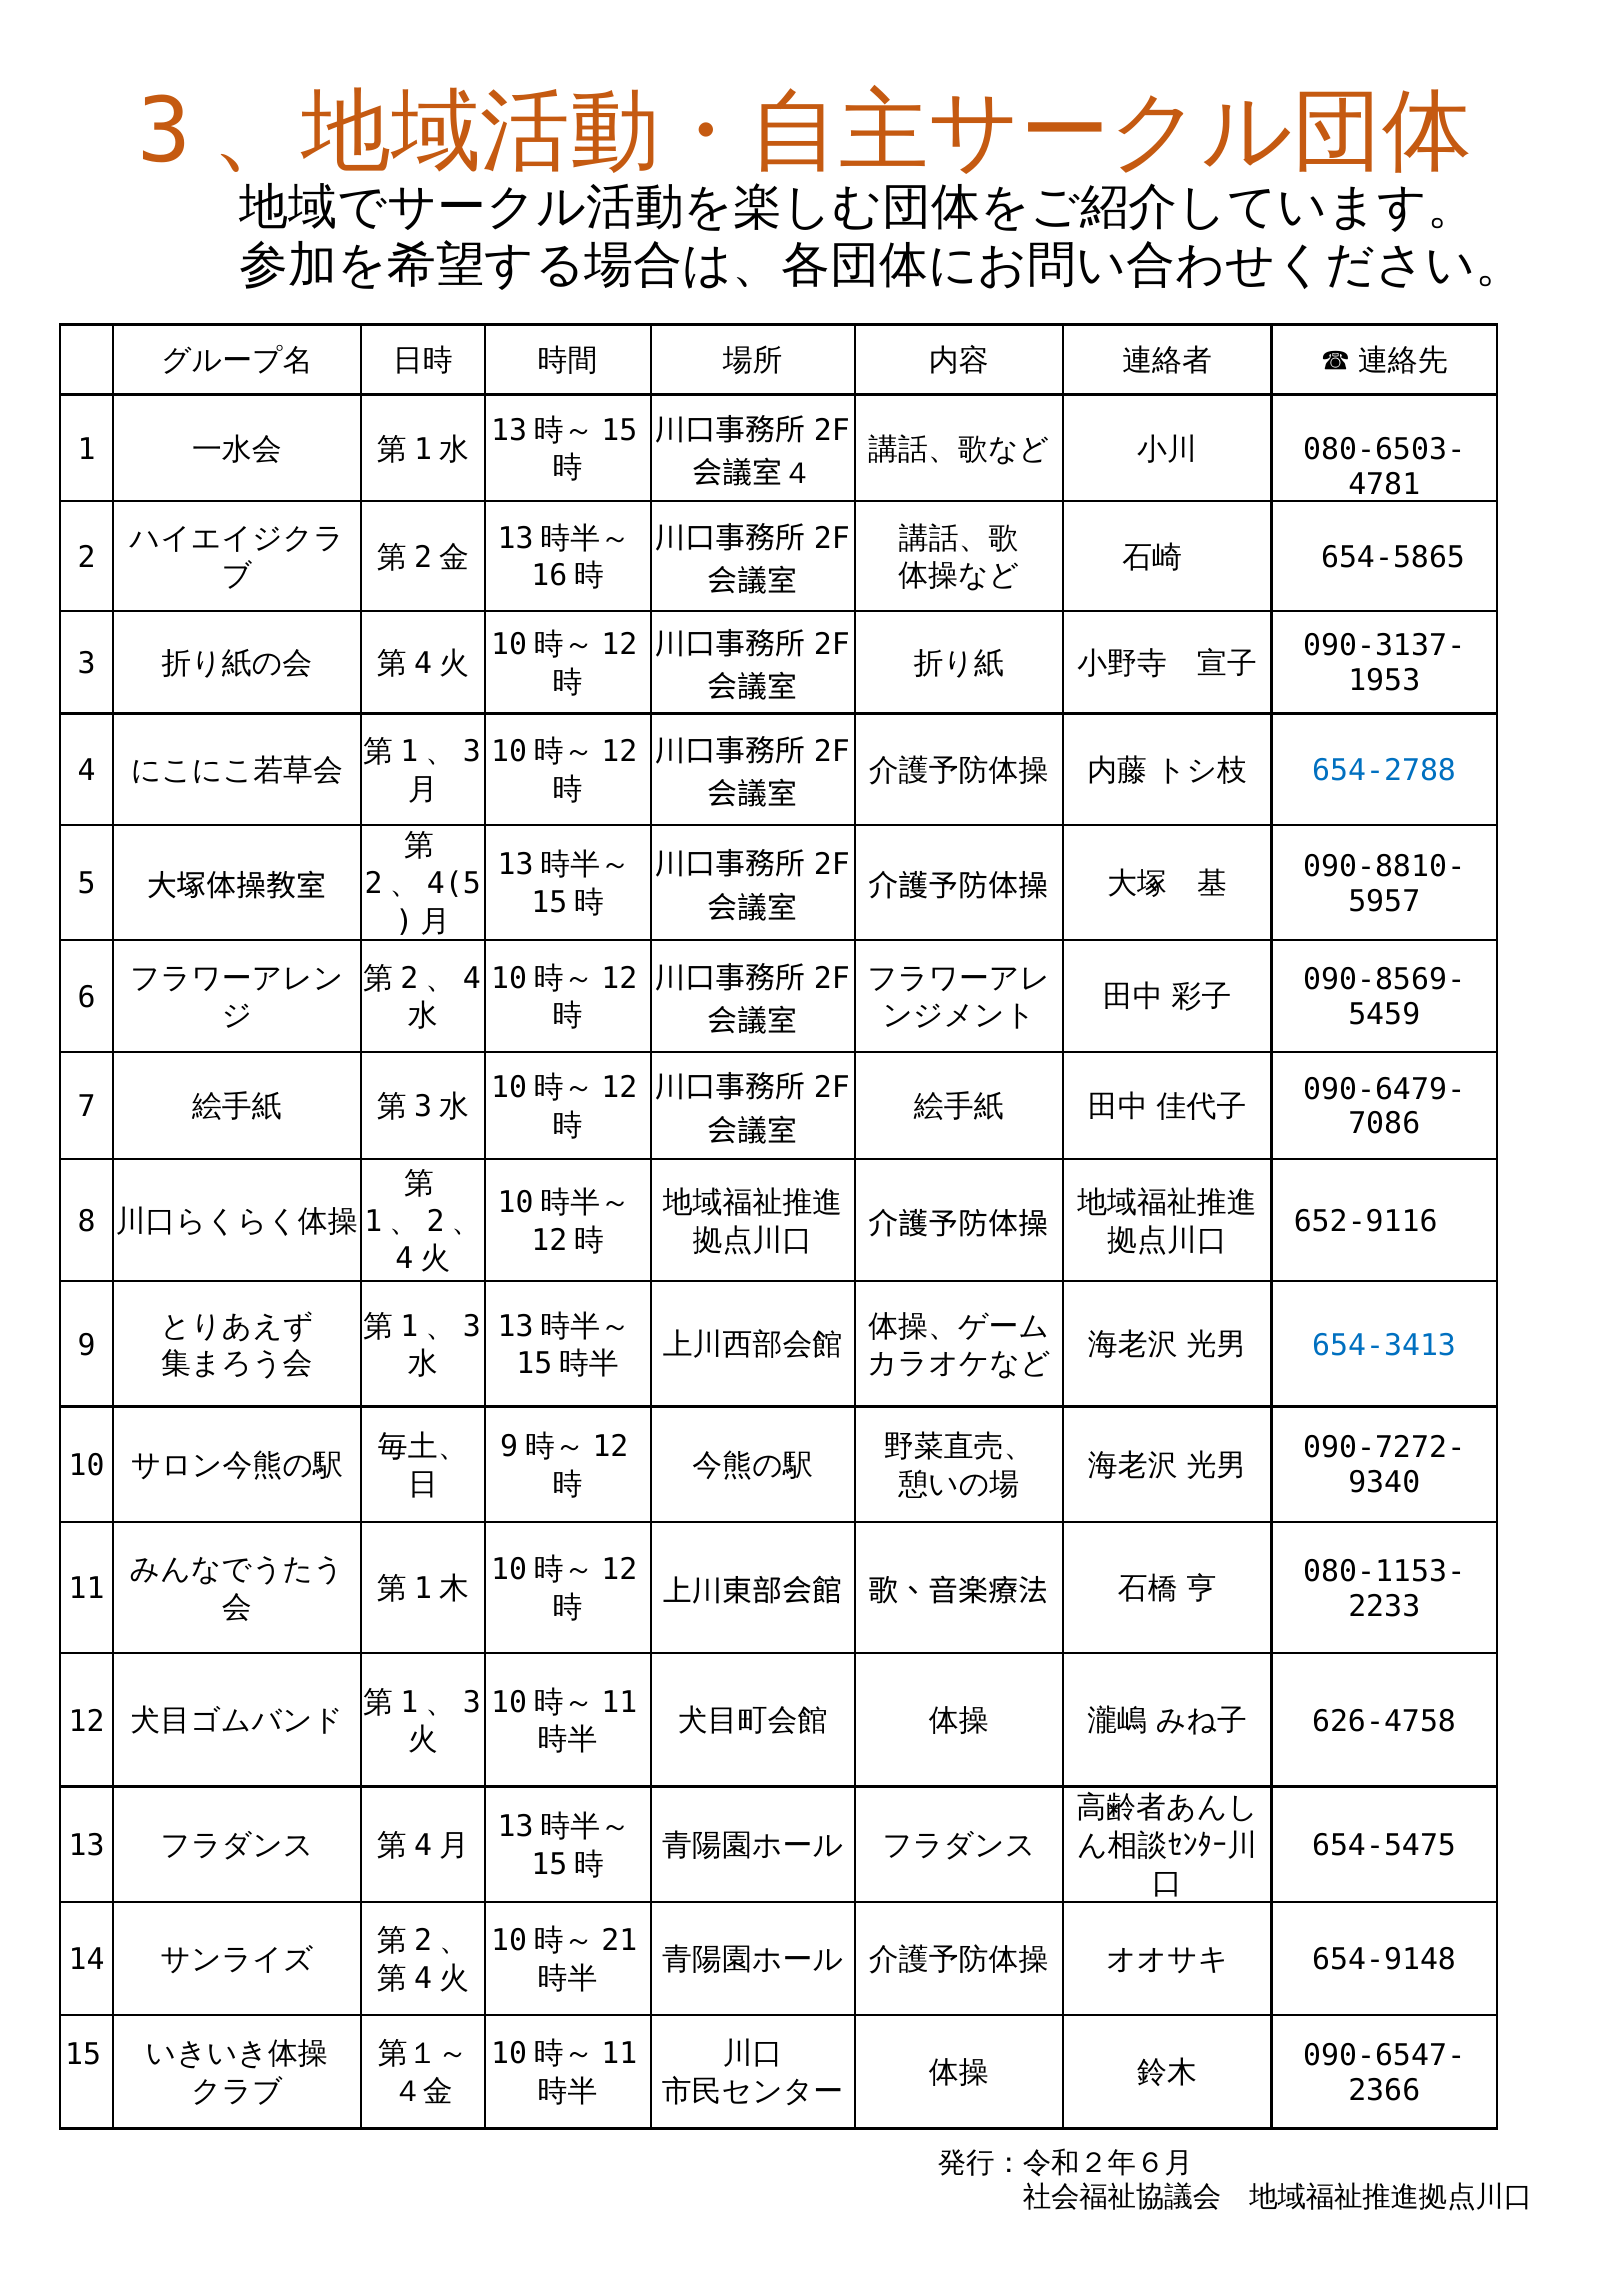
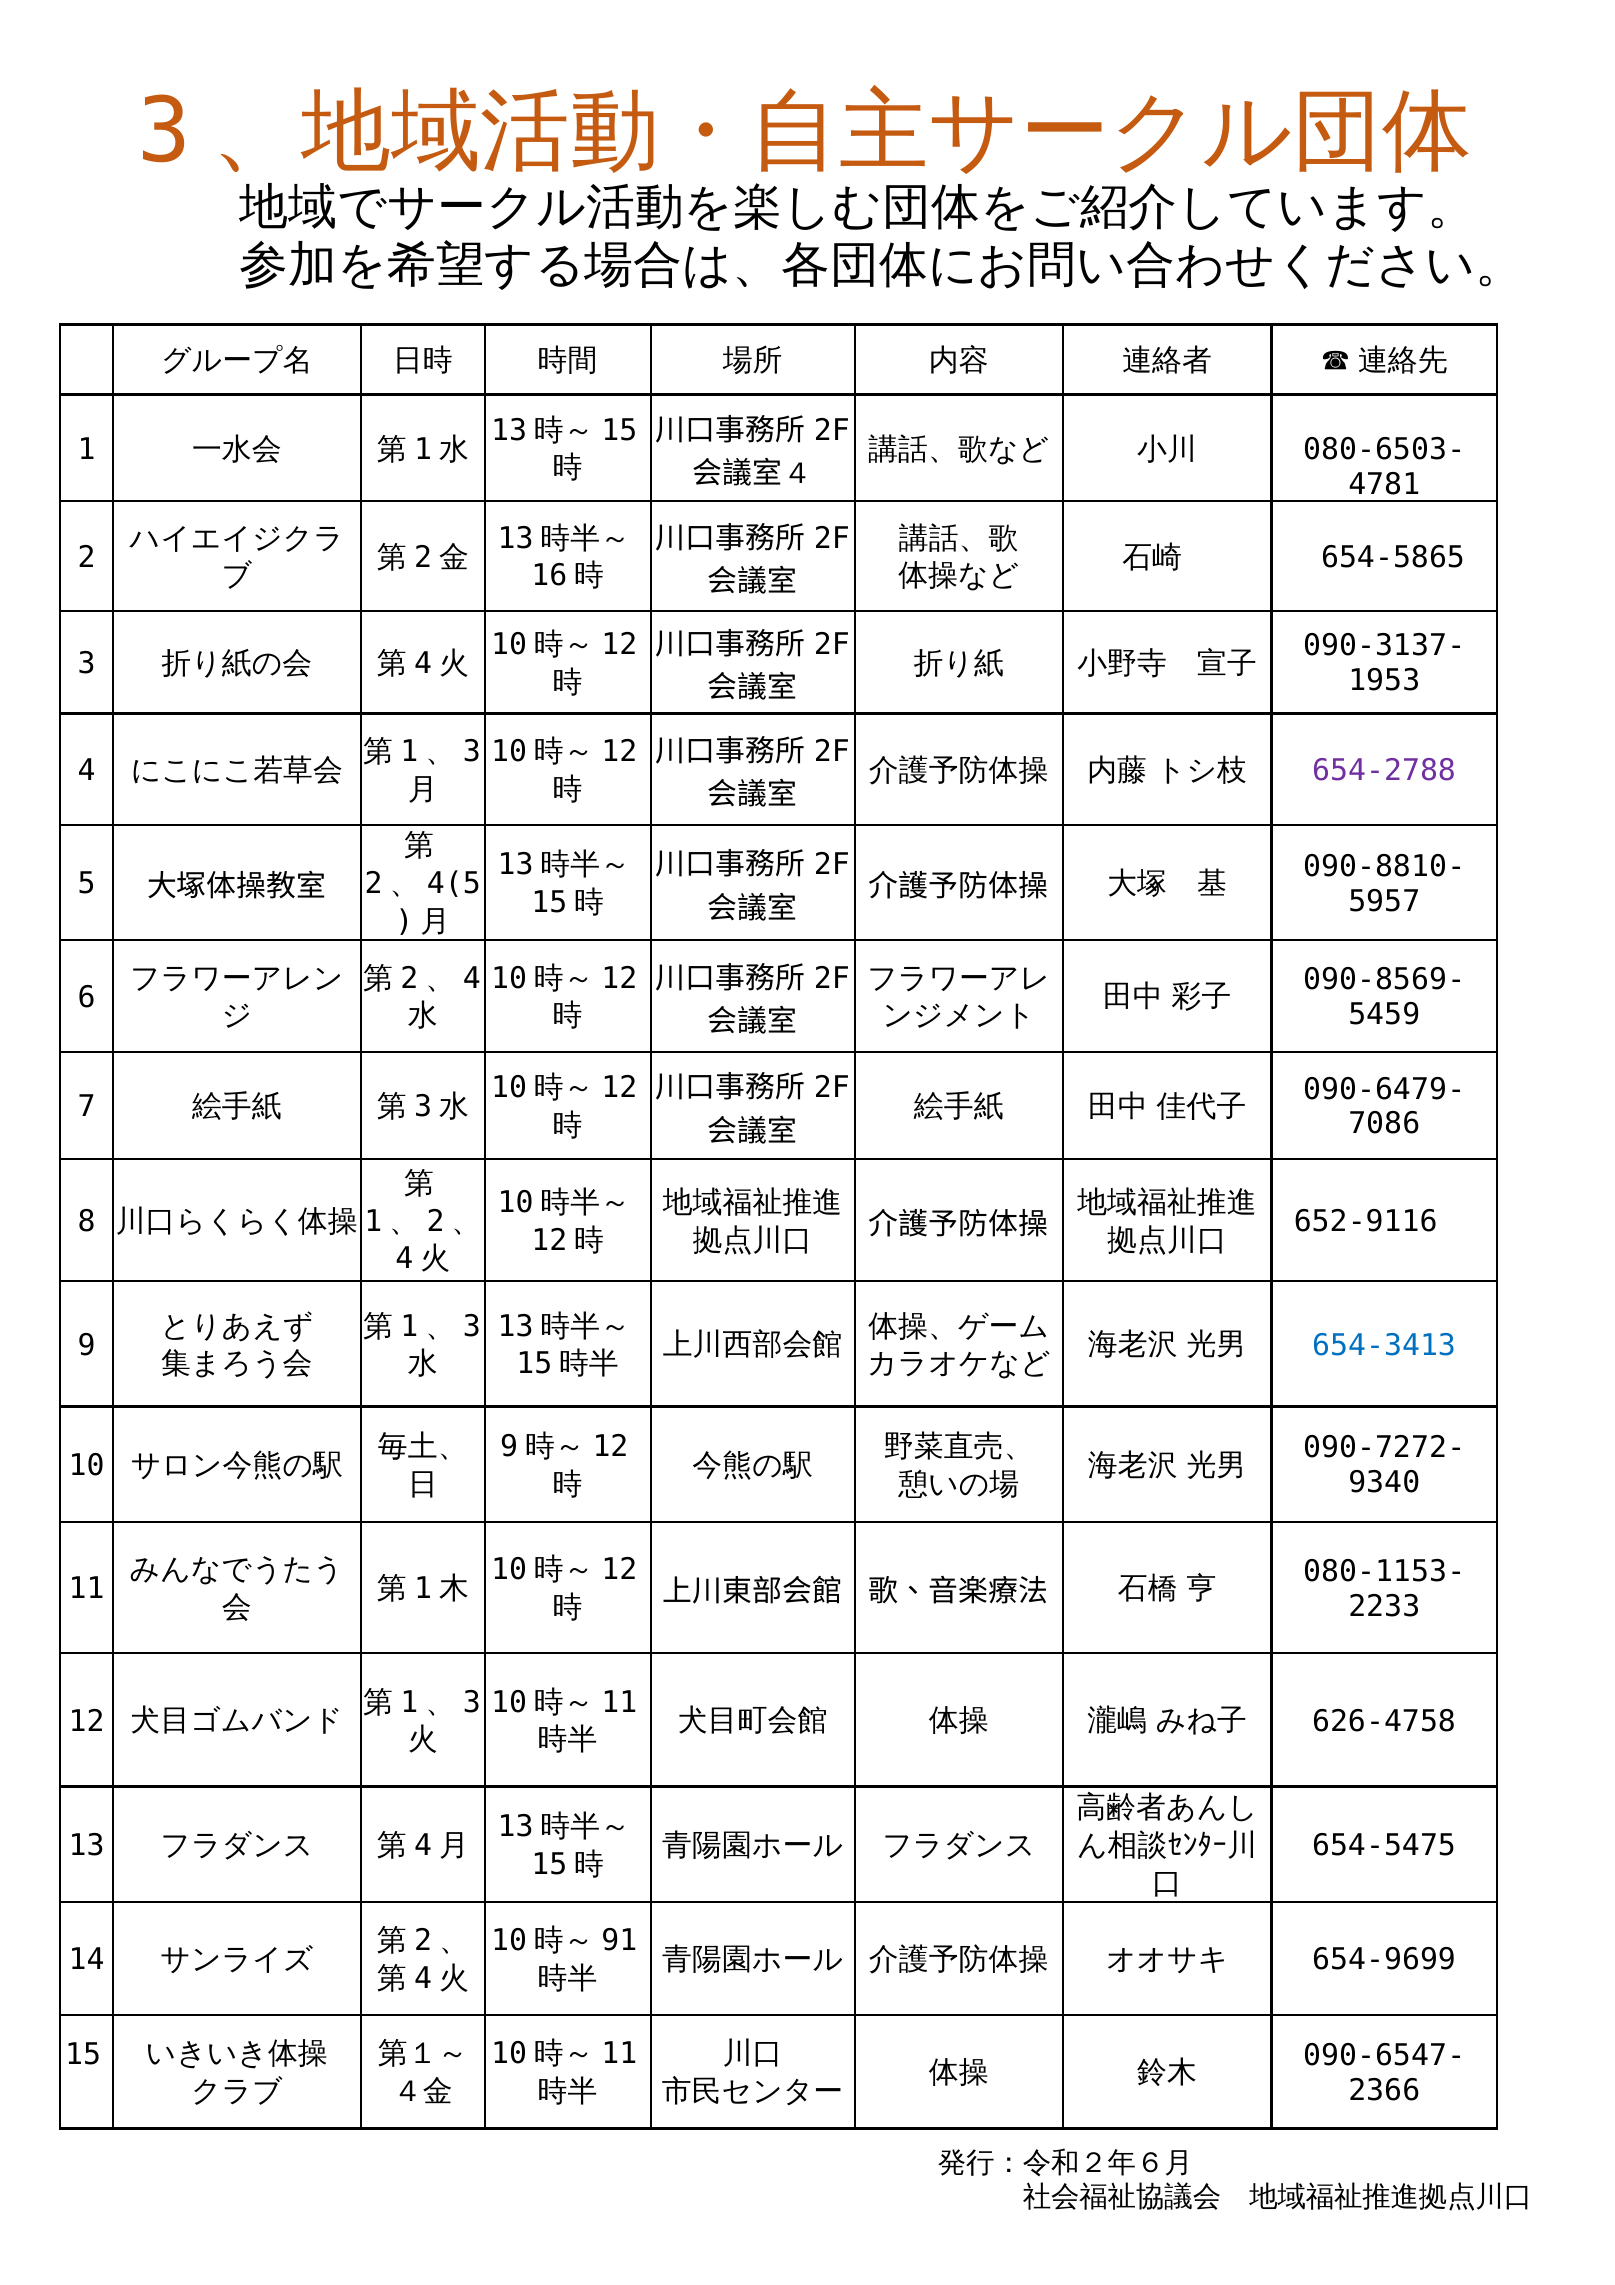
654-2788 colour: blue -> purple
21: 21 -> 91
654-9148: 654-9148 -> 654-9699
